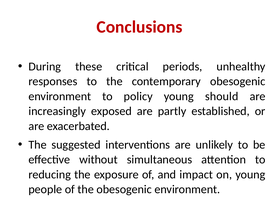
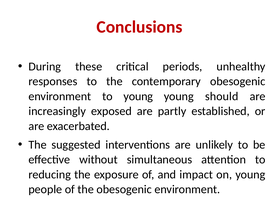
to policy: policy -> young
